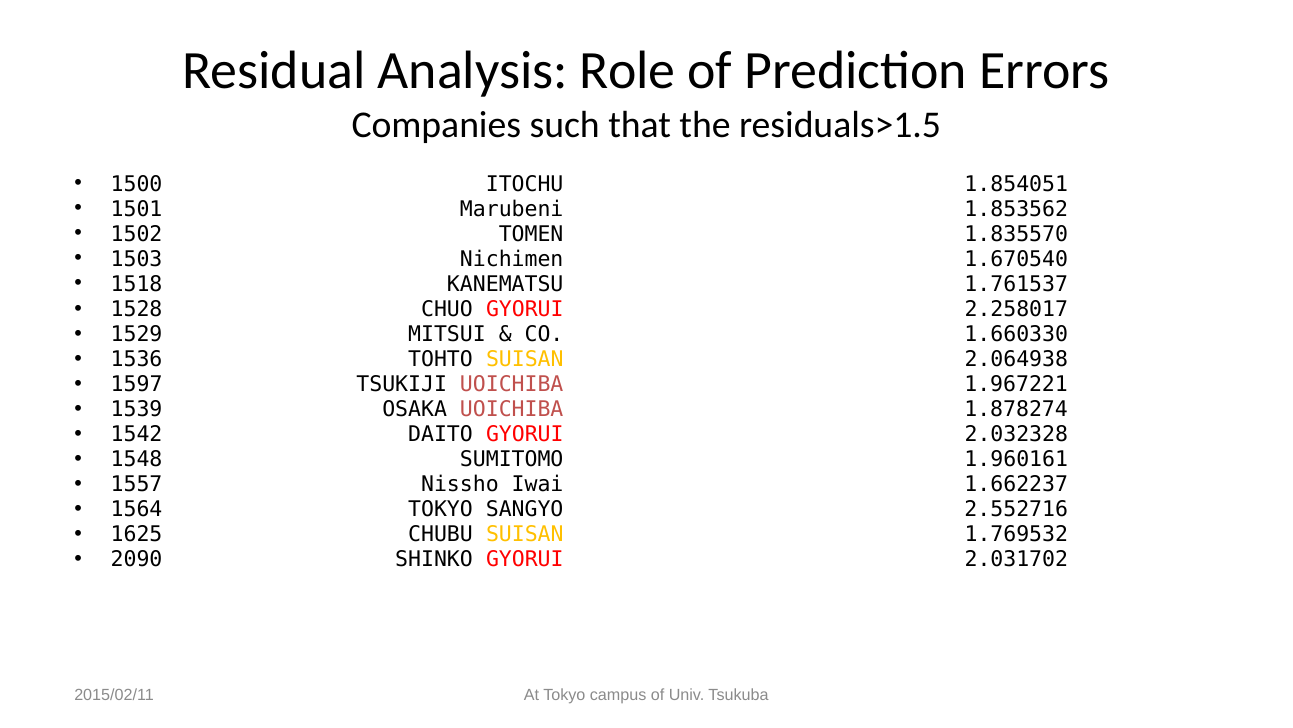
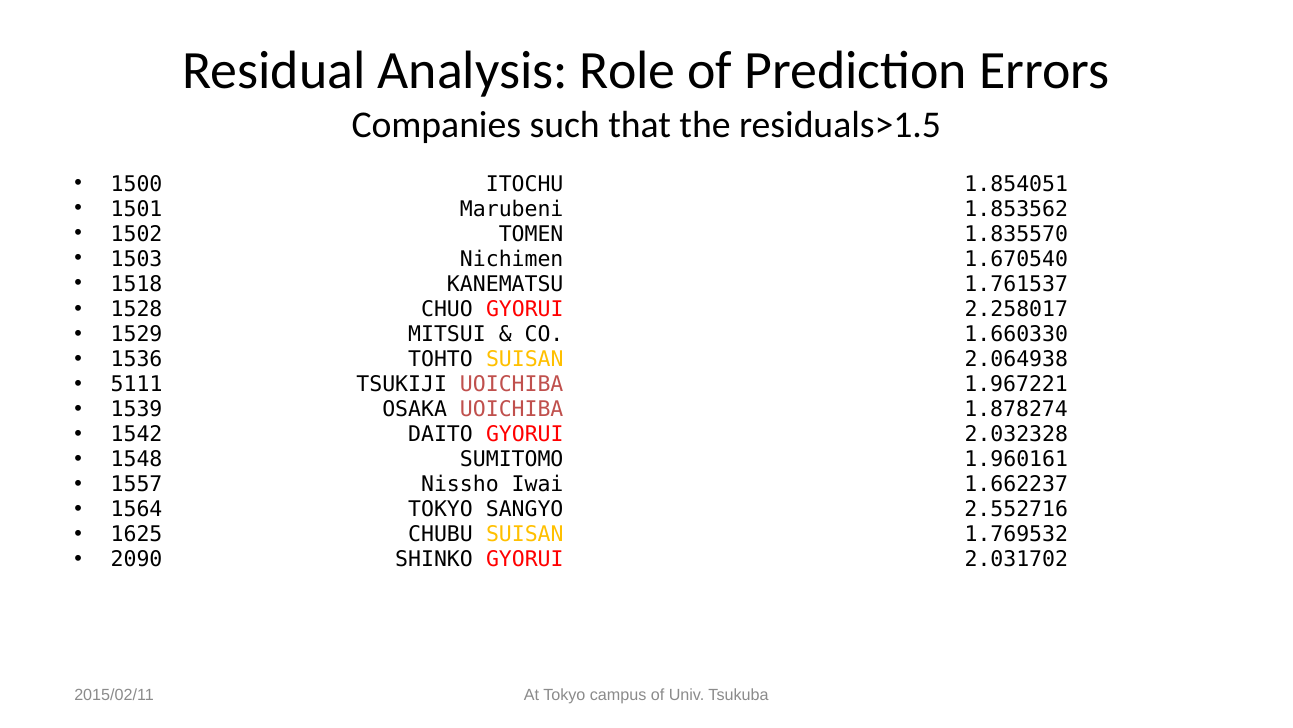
1597: 1597 -> 5111
